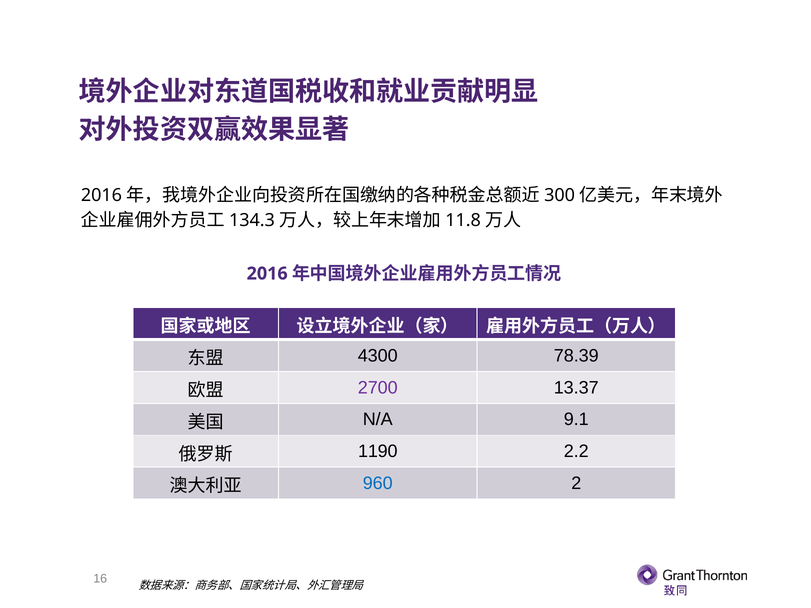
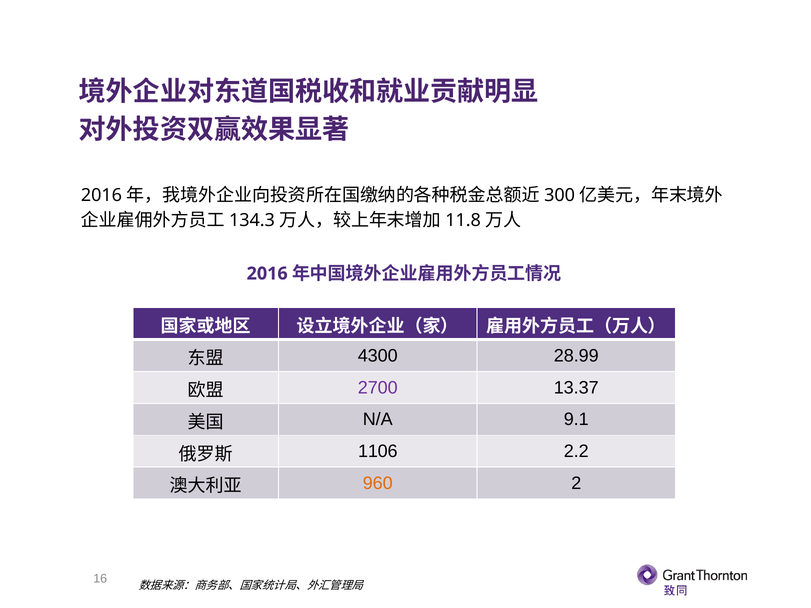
78.39: 78.39 -> 28.99
1190: 1190 -> 1106
960 colour: blue -> orange
